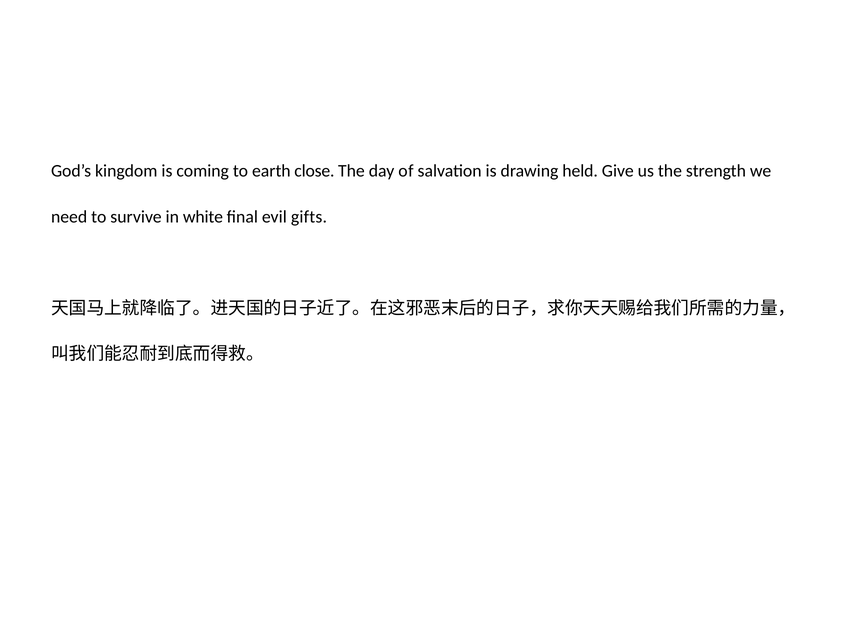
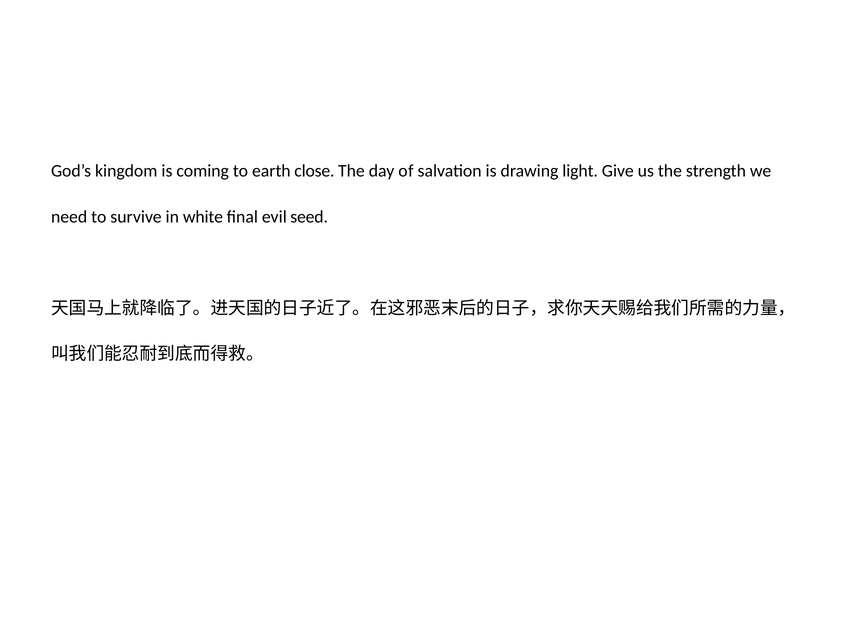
held: held -> light
gifts: gifts -> seed
